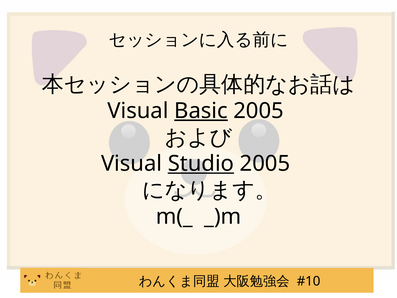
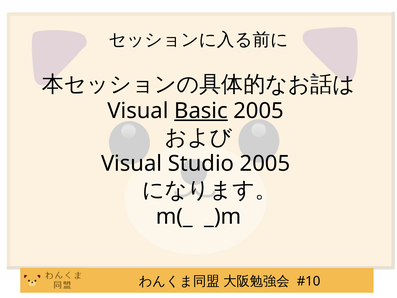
Studio underline: present -> none
